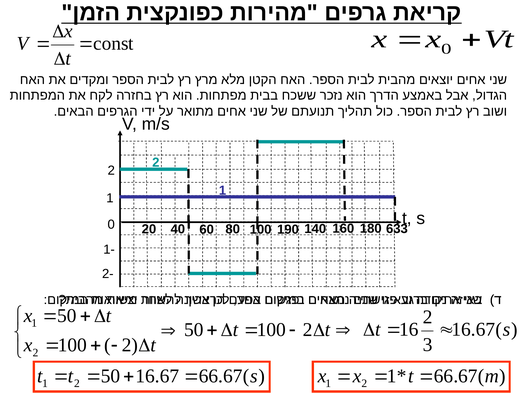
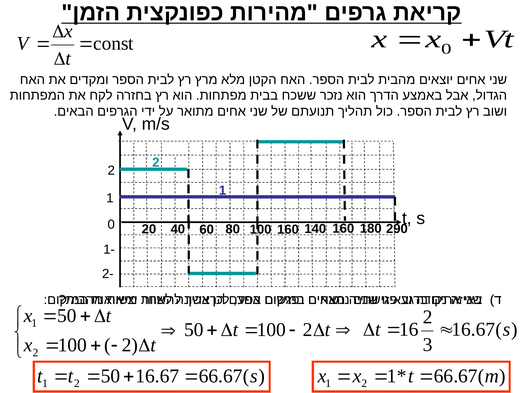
190 at (288, 229): 190 -> 160
633: 633 -> 290
